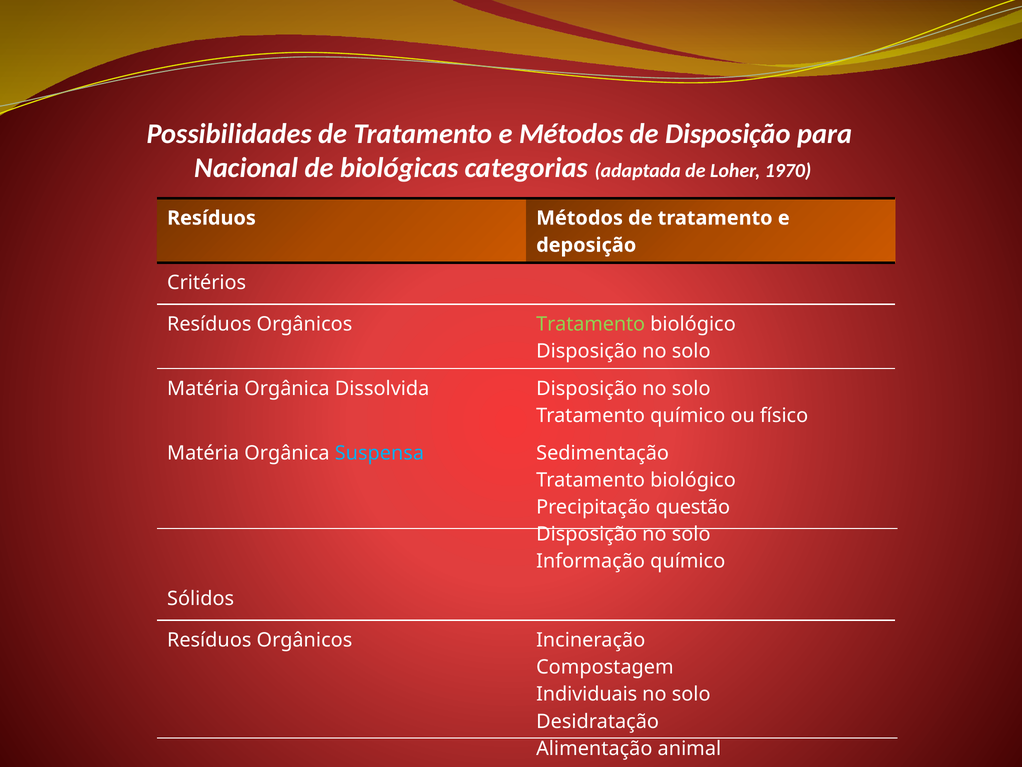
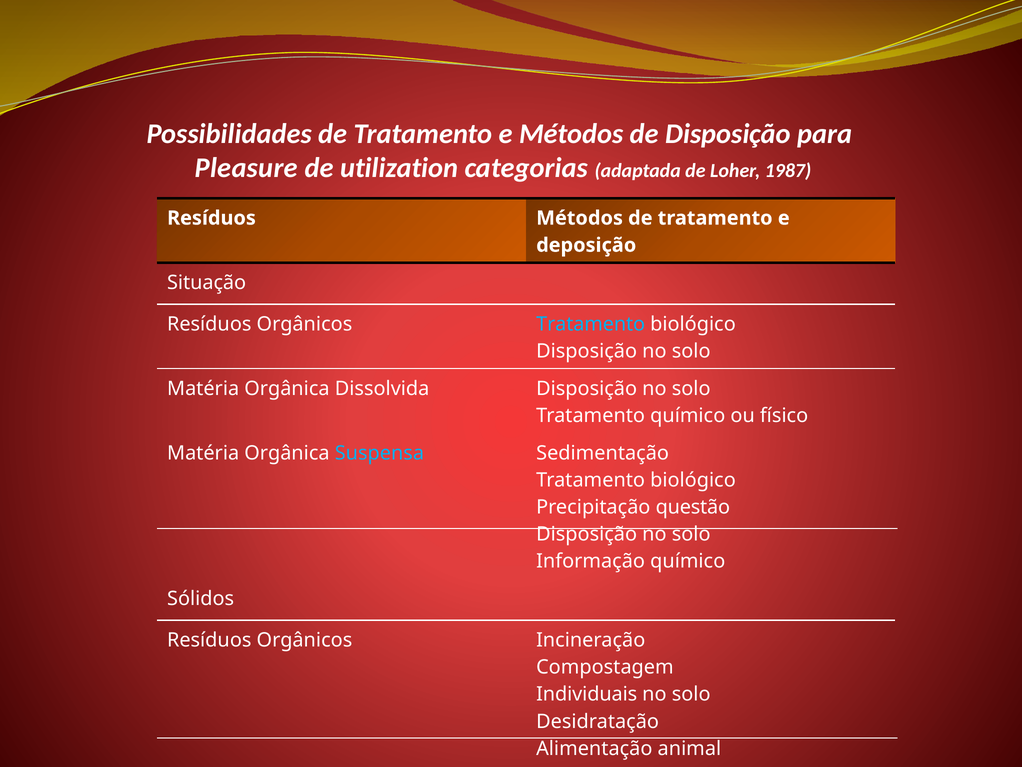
Nacional: Nacional -> Pleasure
biológicas: biológicas -> utilization
1970: 1970 -> 1987
Critérios: Critérios -> Situação
Tratamento at (591, 324) colour: light green -> light blue
